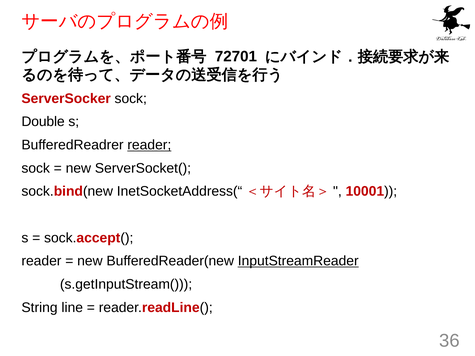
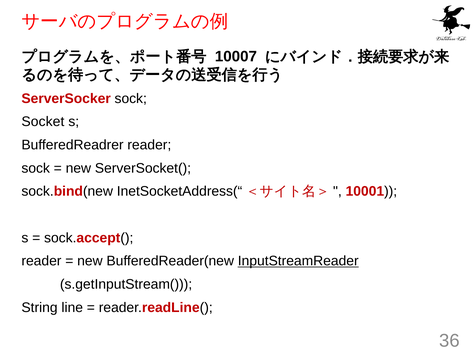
72701: 72701 -> 10007
Double: Double -> Socket
reader at (149, 145) underline: present -> none
